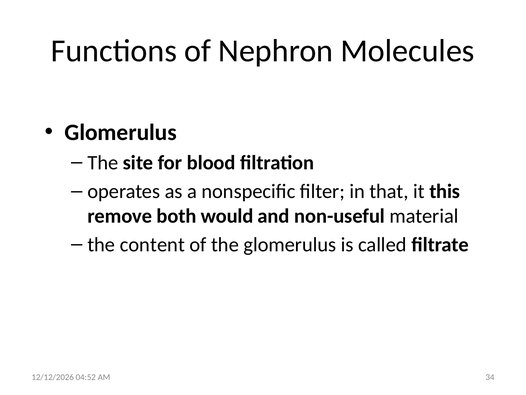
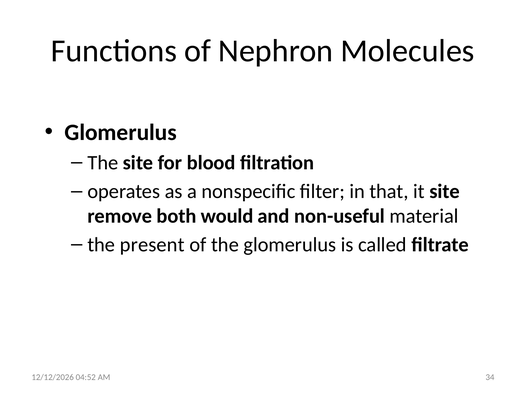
it this: this -> site
content: content -> present
